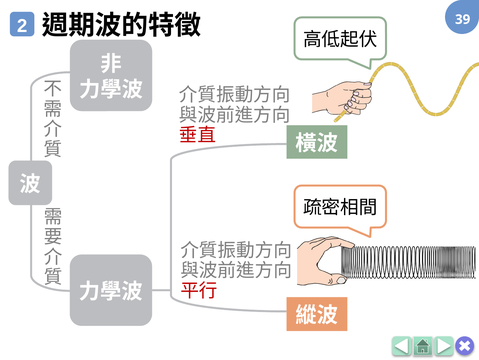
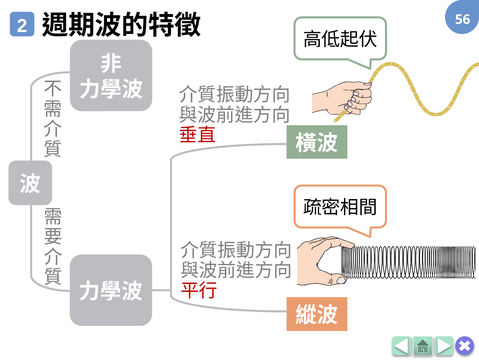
39: 39 -> 56
